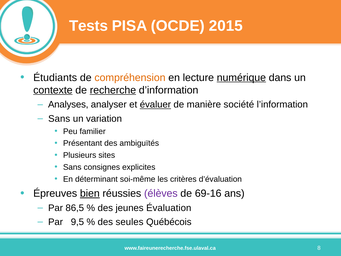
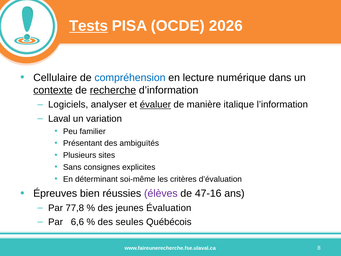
Tests underline: none -> present
2015: 2015 -> 2026
Étudiants: Étudiants -> Cellulaire
compréhension colour: orange -> blue
numérique underline: present -> none
Analyses: Analyses -> Logiciels
société: société -> italique
Sans at (59, 119): Sans -> Laval
bien underline: present -> none
69-16: 69-16 -> 47-16
86,5: 86,5 -> 77,8
9,5: 9,5 -> 6,6
